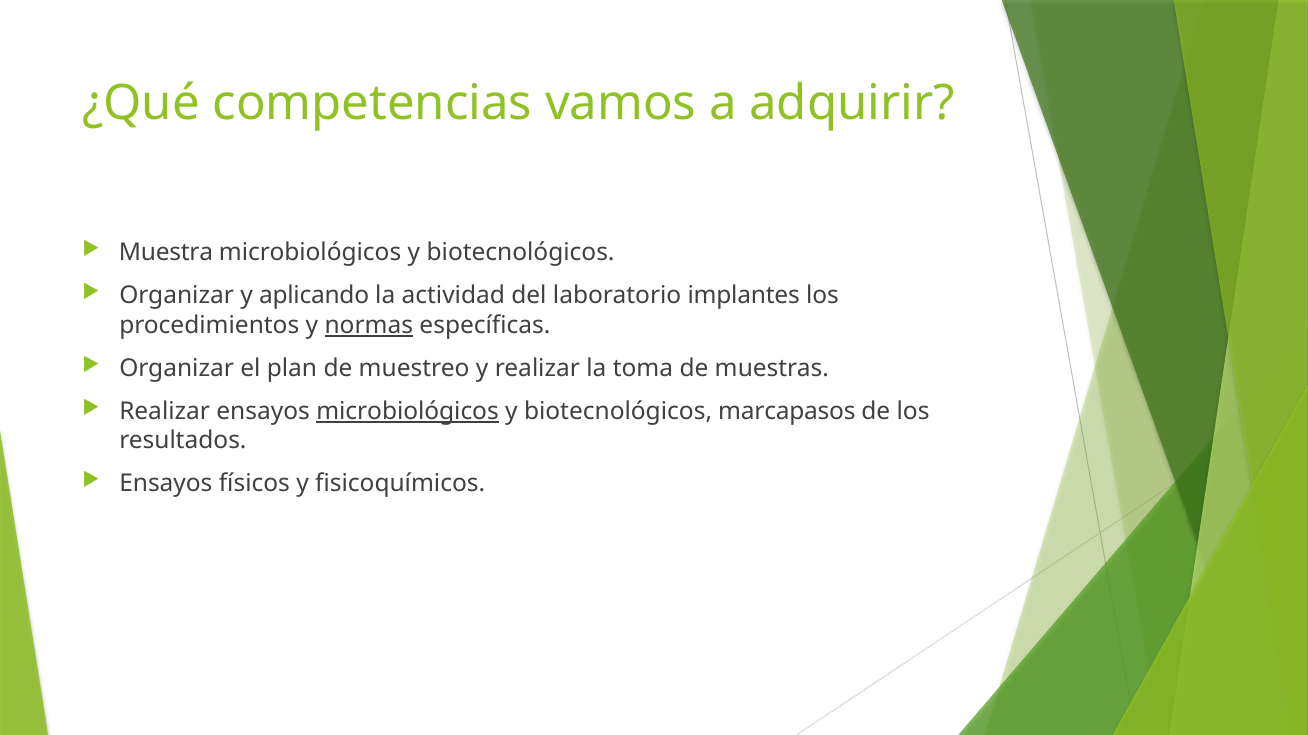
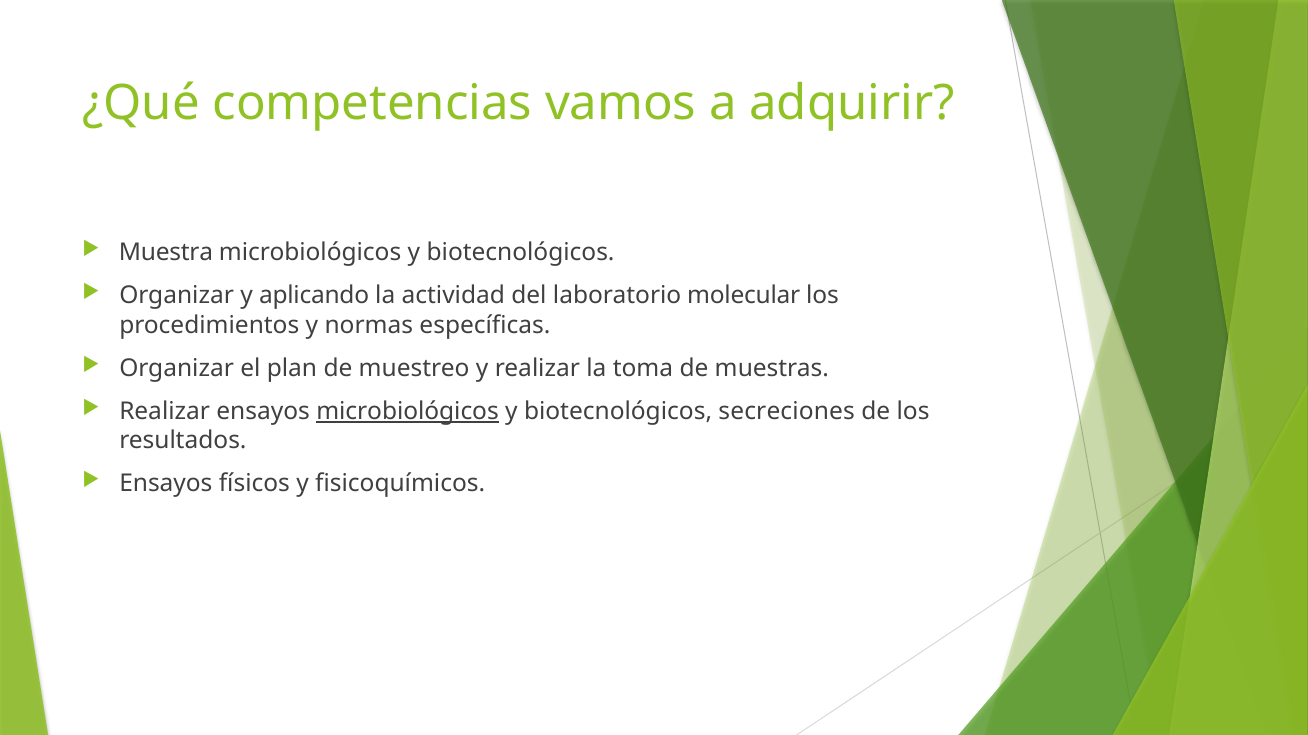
implantes: implantes -> molecular
normas underline: present -> none
marcapasos: marcapasos -> secreciones
